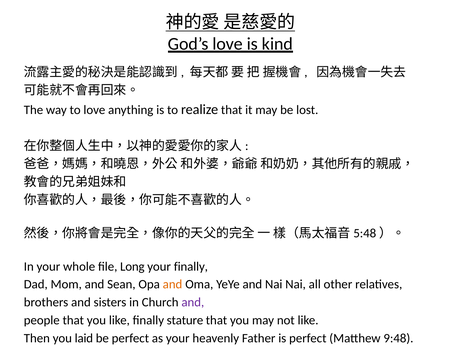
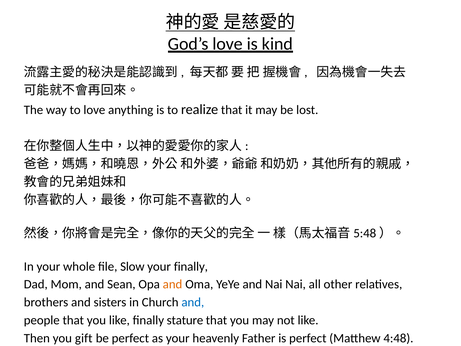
Long: Long -> Slow
and at (193, 302) colour: purple -> blue
laid: laid -> gift
9:48: 9:48 -> 4:48
